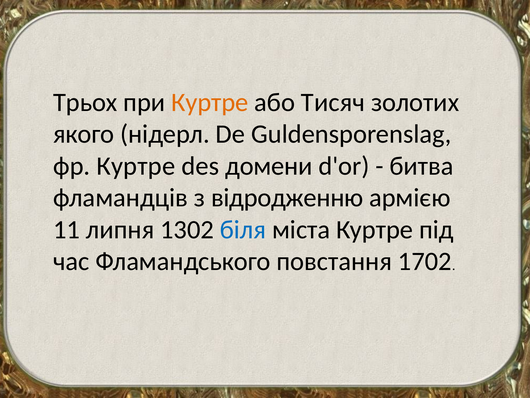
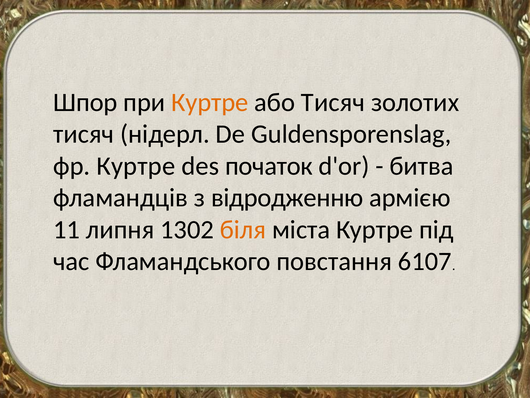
Трьох: Трьох -> Шпор
якого at (84, 134): якого -> тисяч
домени: домени -> початок
біля colour: blue -> orange
1702: 1702 -> 6107
